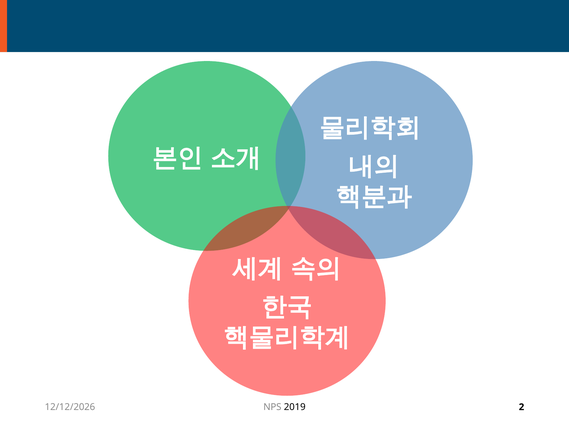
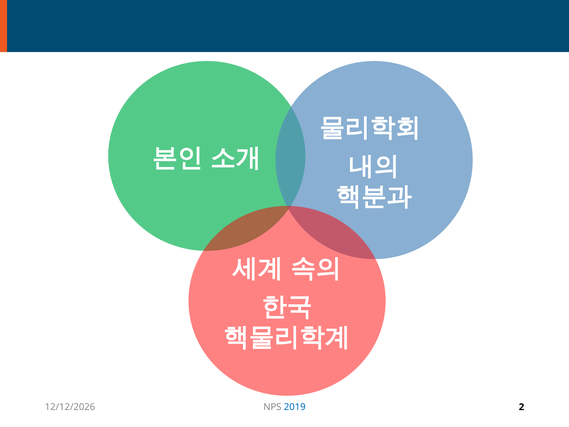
2019 colour: black -> blue
